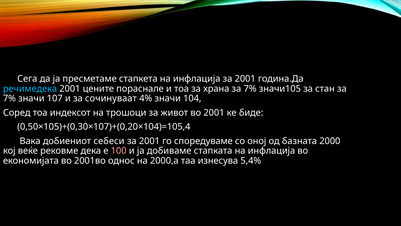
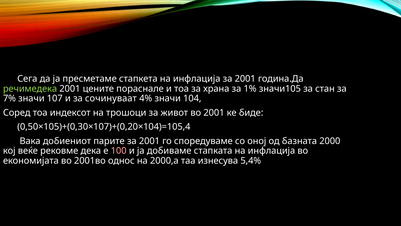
речимедека colour: light blue -> light green
храна за 7%: 7% -> 1%
себеси: себеси -> парите
